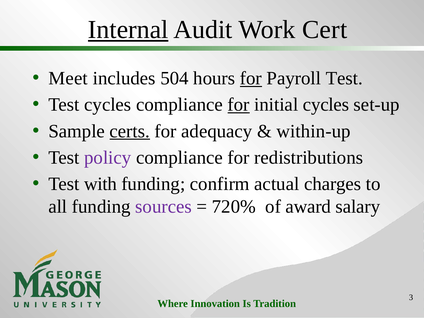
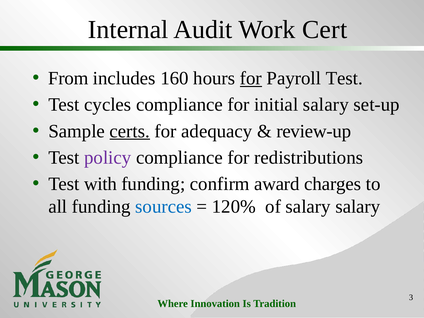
Internal underline: present -> none
Meet: Meet -> From
504: 504 -> 160
for at (239, 105) underline: present -> none
initial cycles: cycles -> salary
within-up: within-up -> review-up
actual: actual -> award
sources colour: purple -> blue
720%: 720% -> 120%
of award: award -> salary
